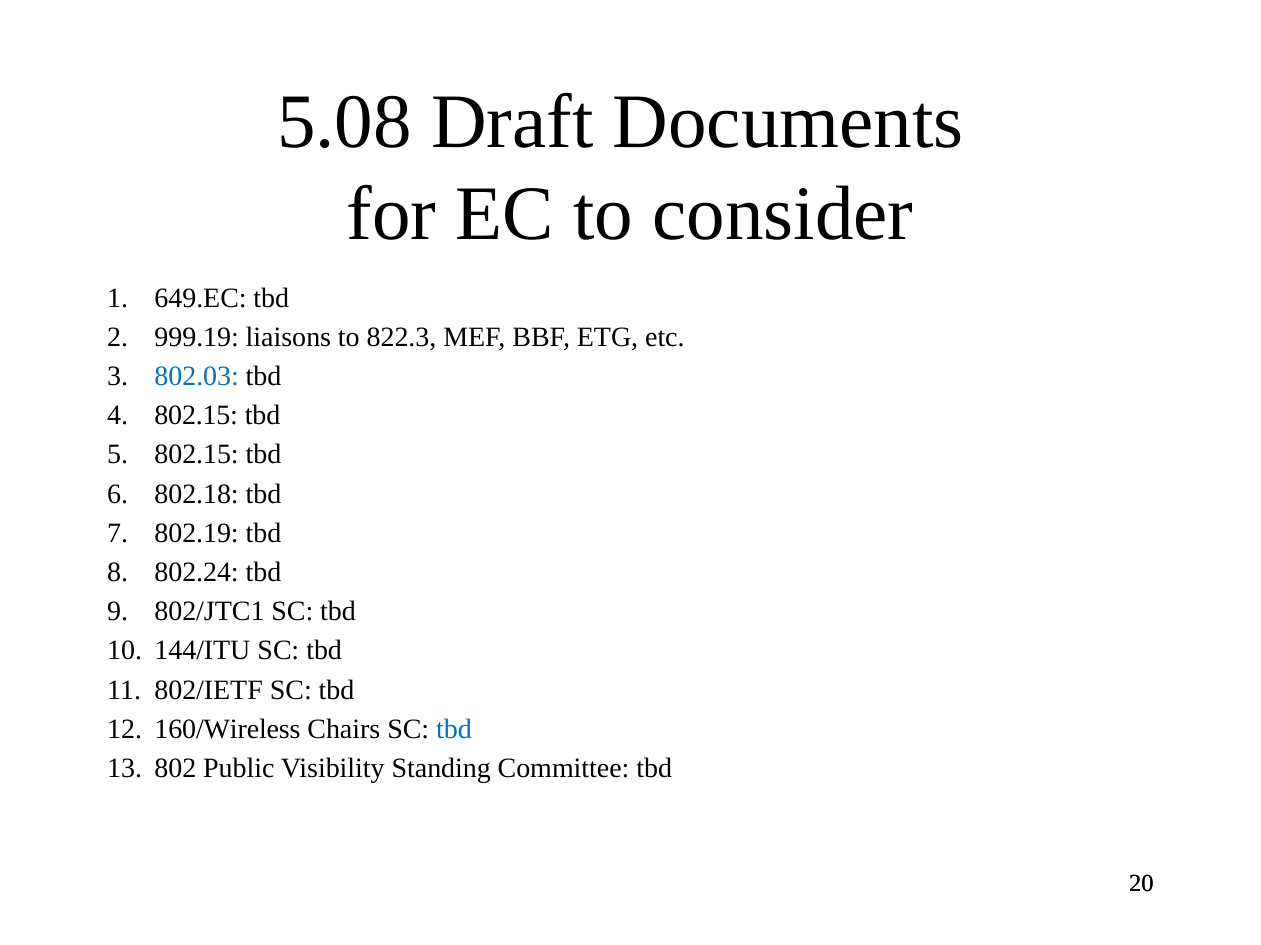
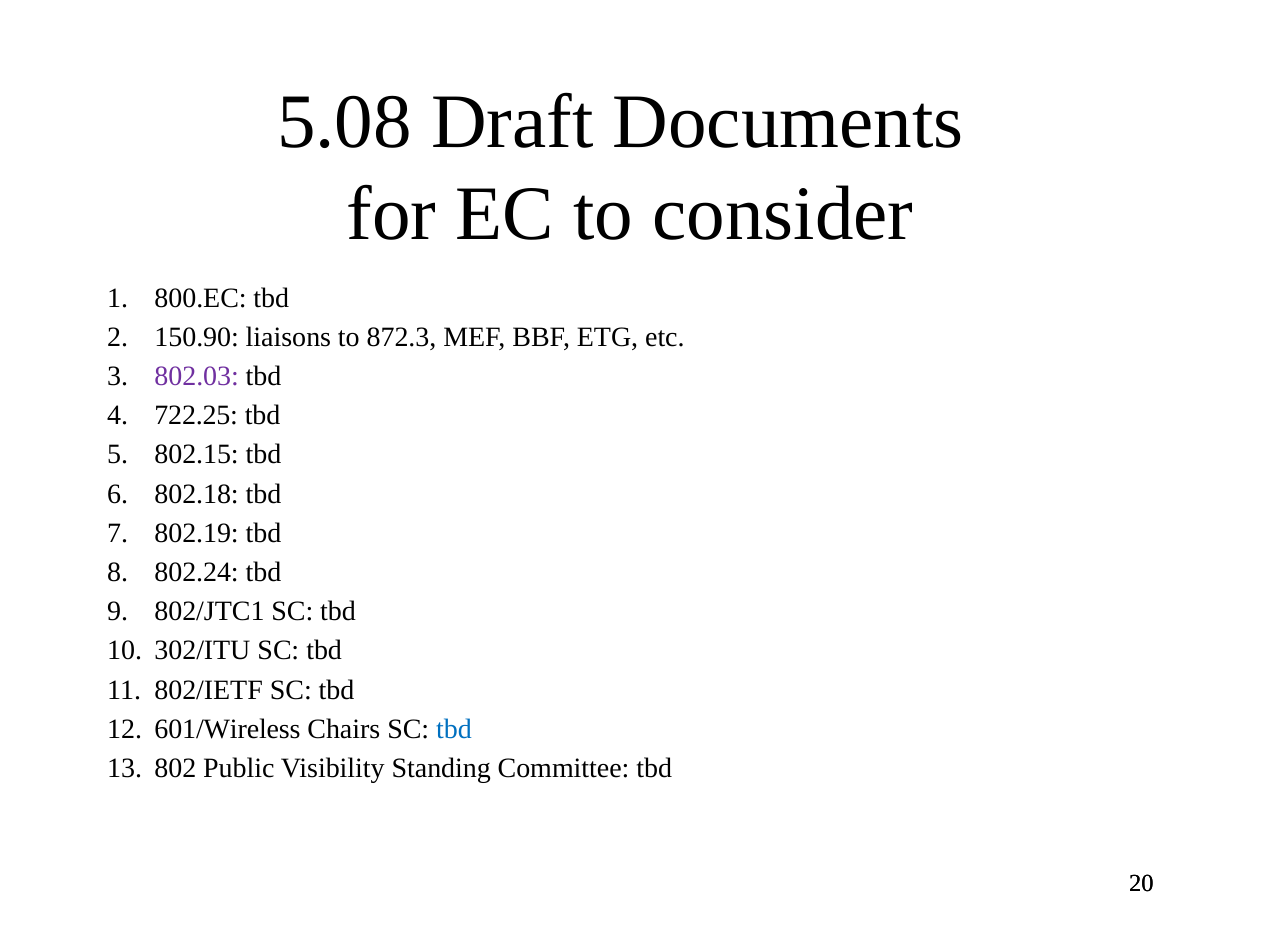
649.EC: 649.EC -> 800.EC
999.19: 999.19 -> 150.90
822.3: 822.3 -> 872.3
802.03 colour: blue -> purple
802.15 at (196, 416): 802.15 -> 722.25
144/ITU: 144/ITU -> 302/ITU
160/Wireless: 160/Wireless -> 601/Wireless
